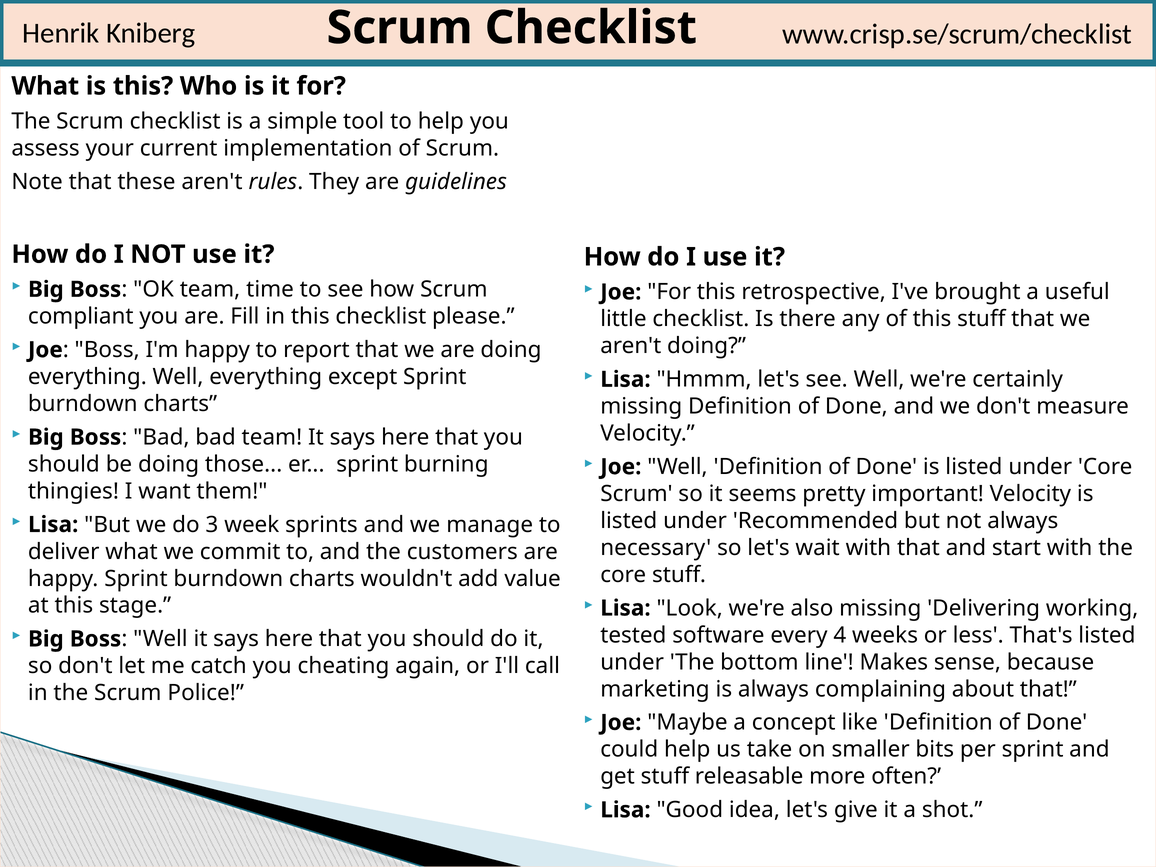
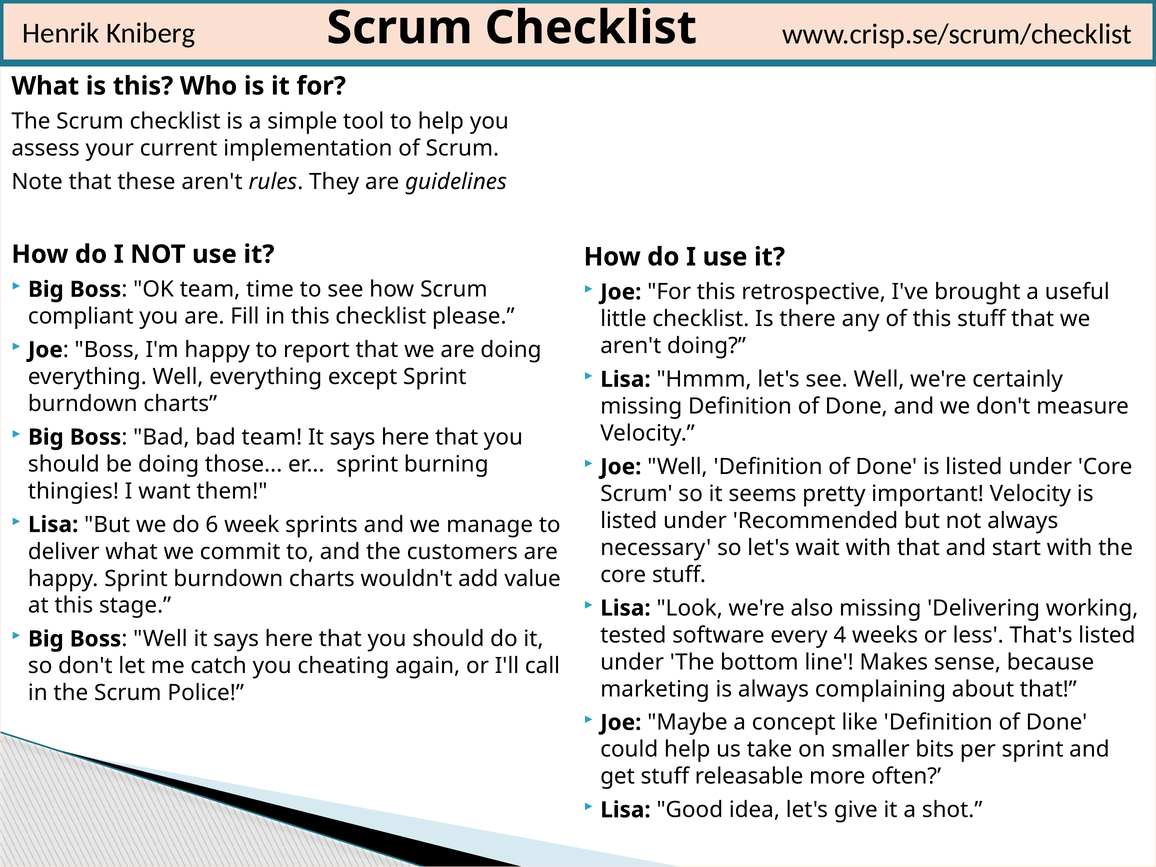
3: 3 -> 6
